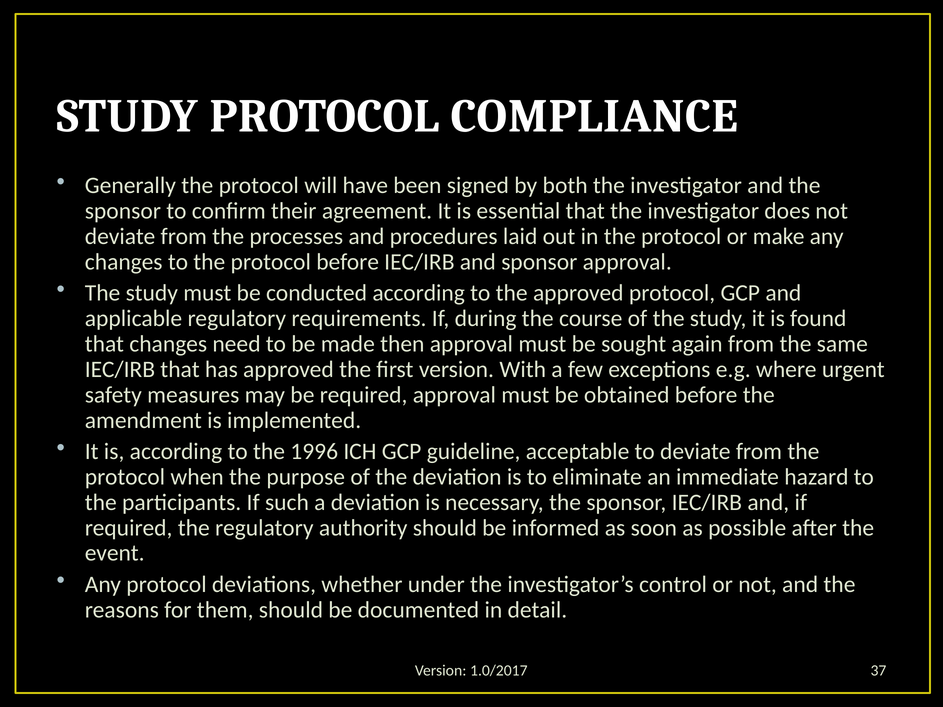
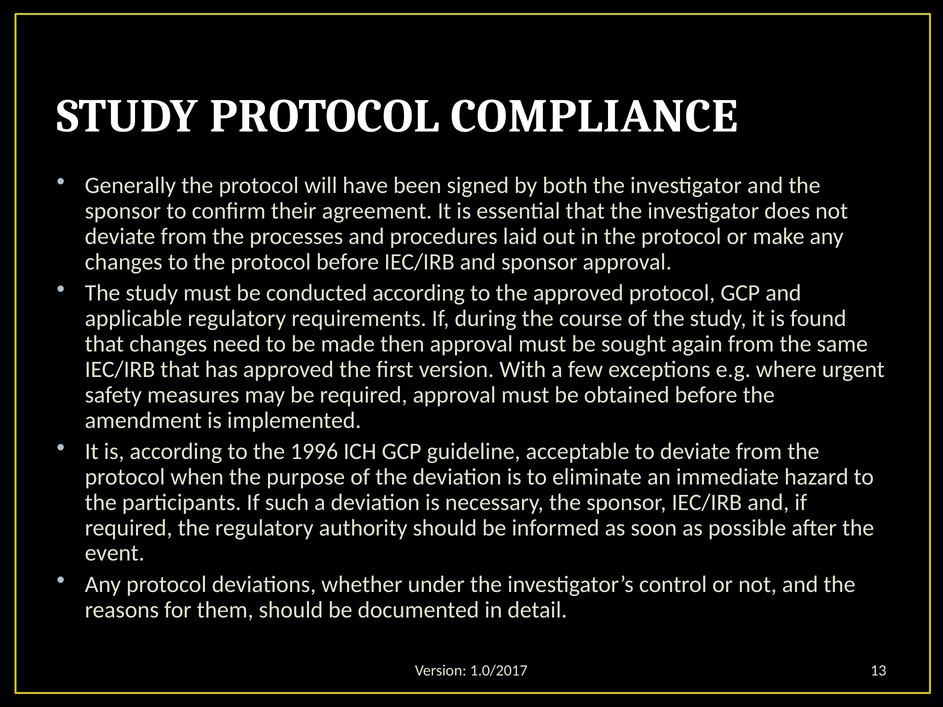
37: 37 -> 13
